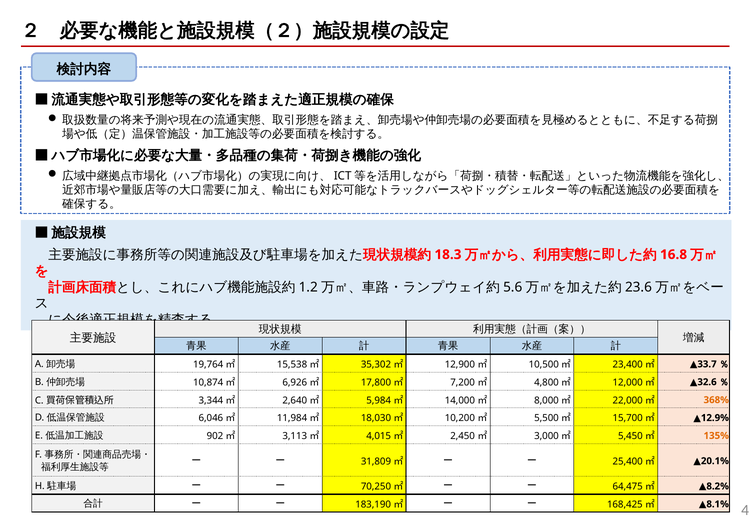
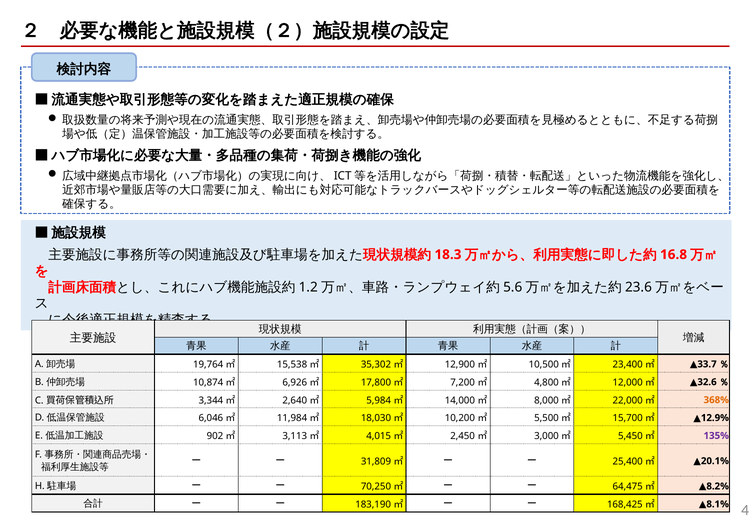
135% colour: orange -> purple
